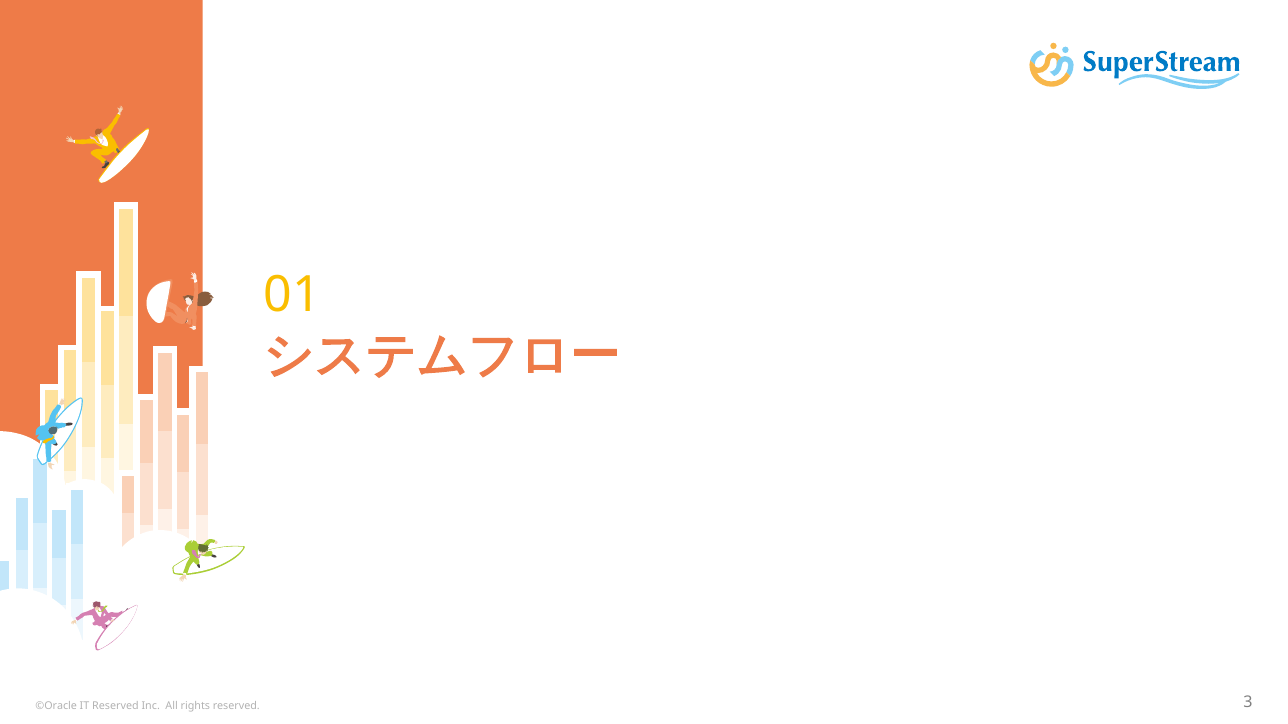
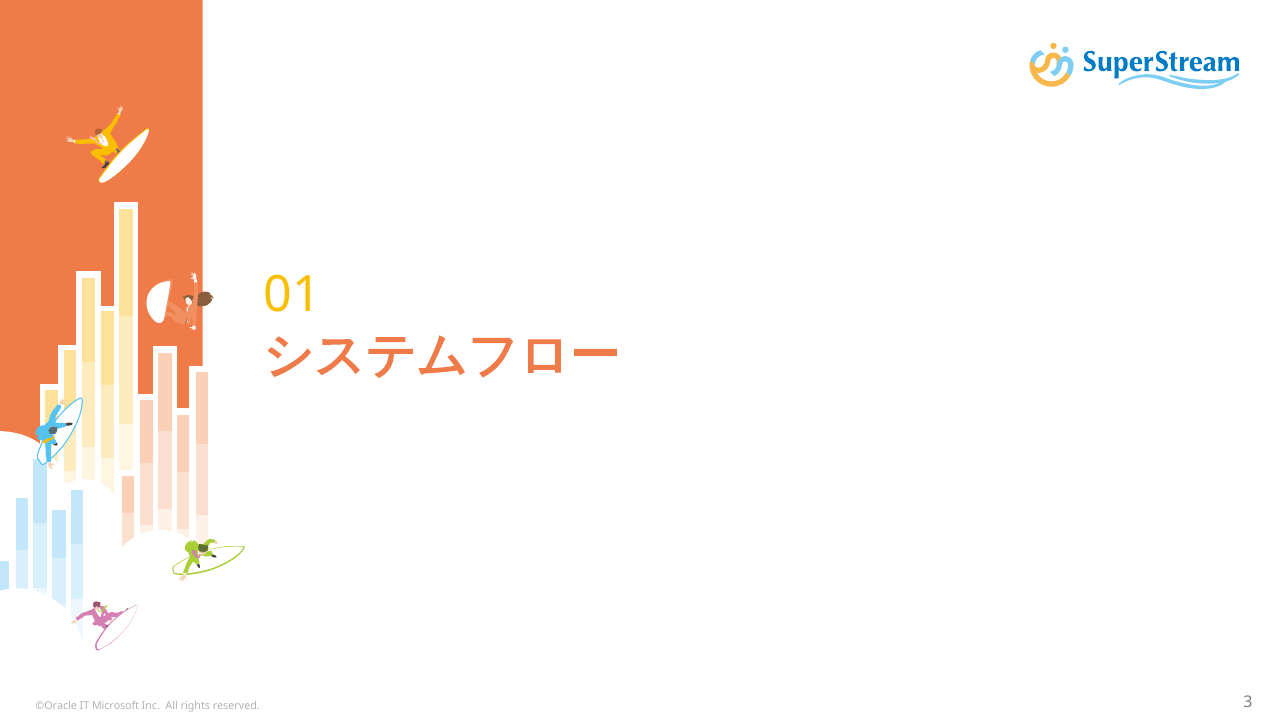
IT Reserved: Reserved -> Microsoft
